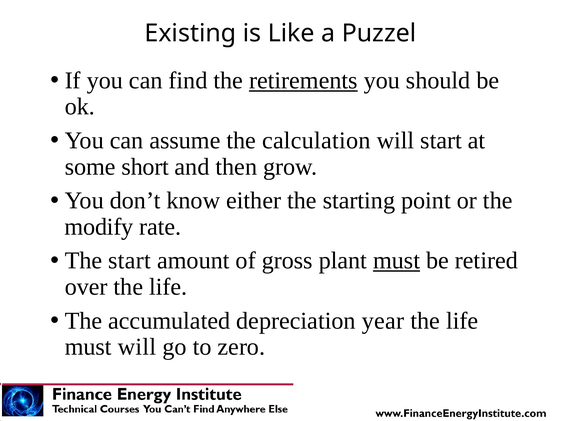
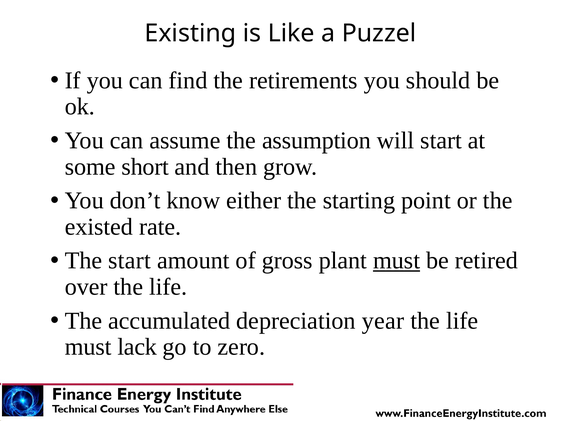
retirements underline: present -> none
calculation: calculation -> assumption
modify: modify -> existed
must will: will -> lack
